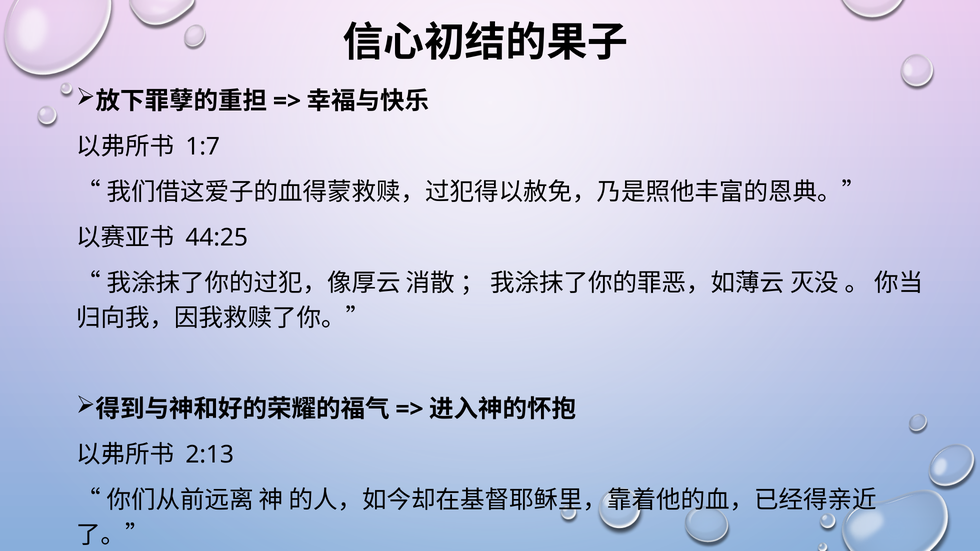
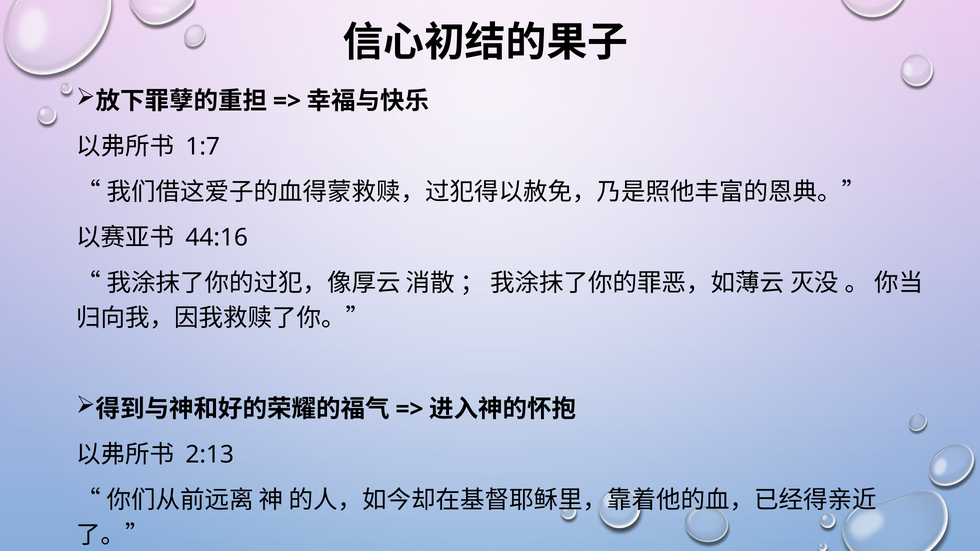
44:25: 44:25 -> 44:16
